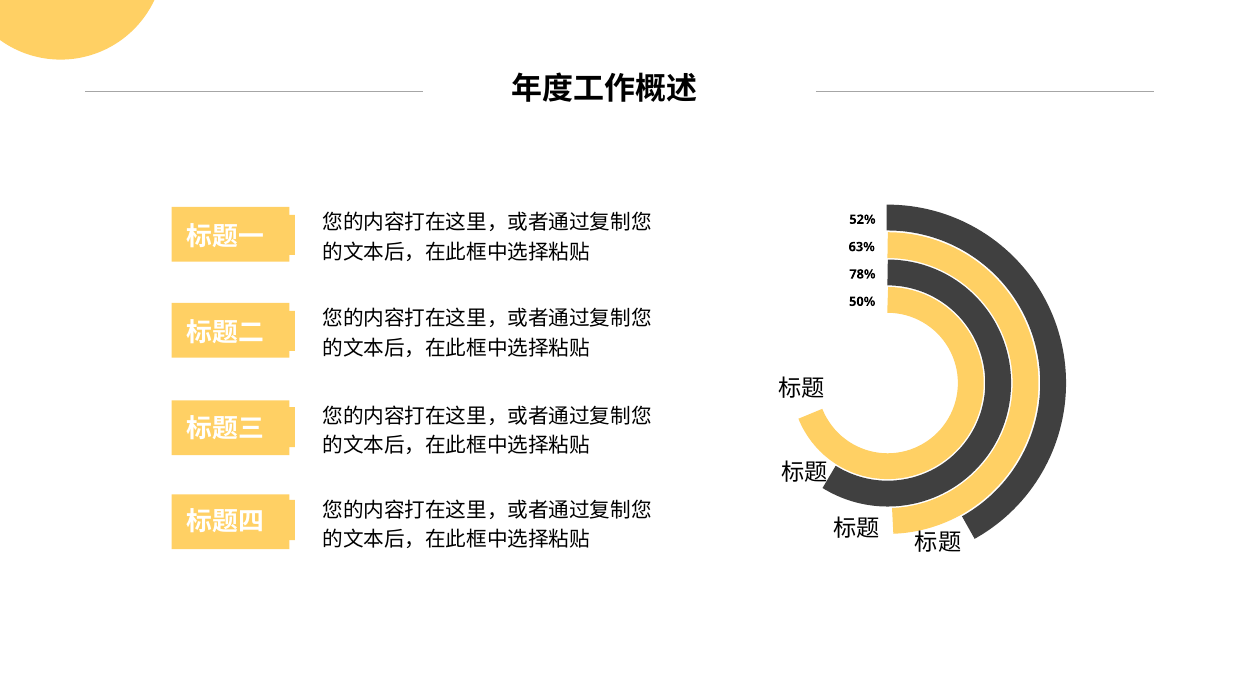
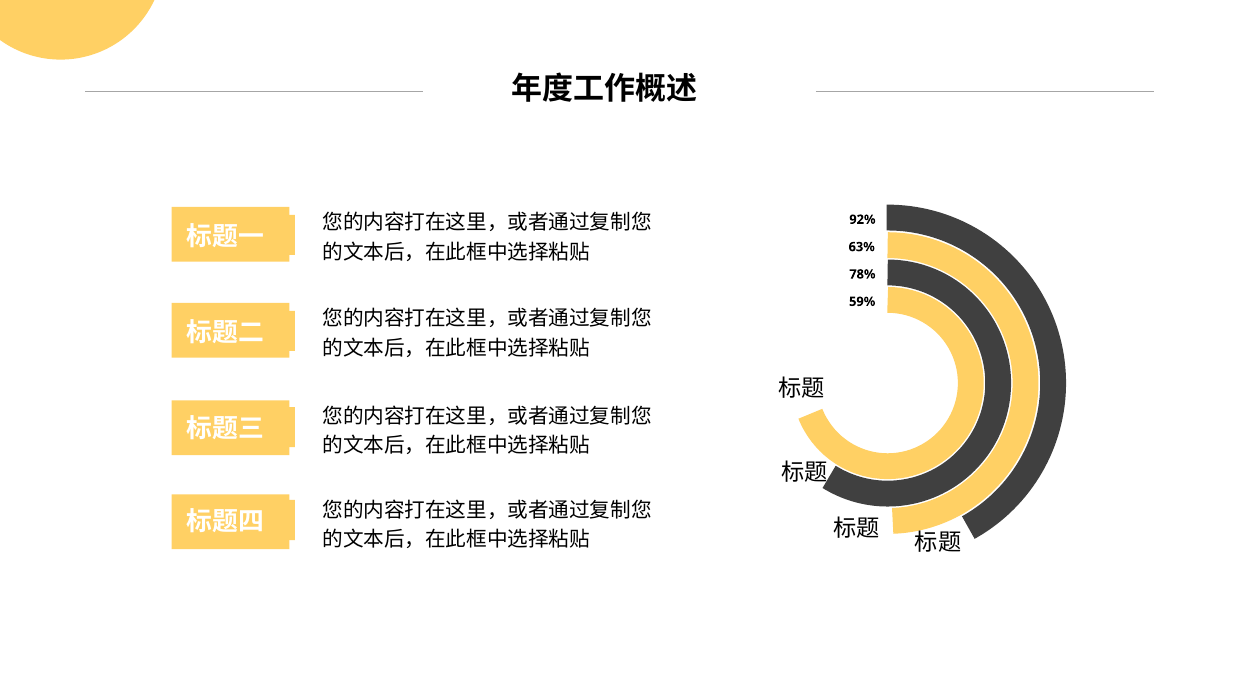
52%: 52% -> 92%
50%: 50% -> 59%
